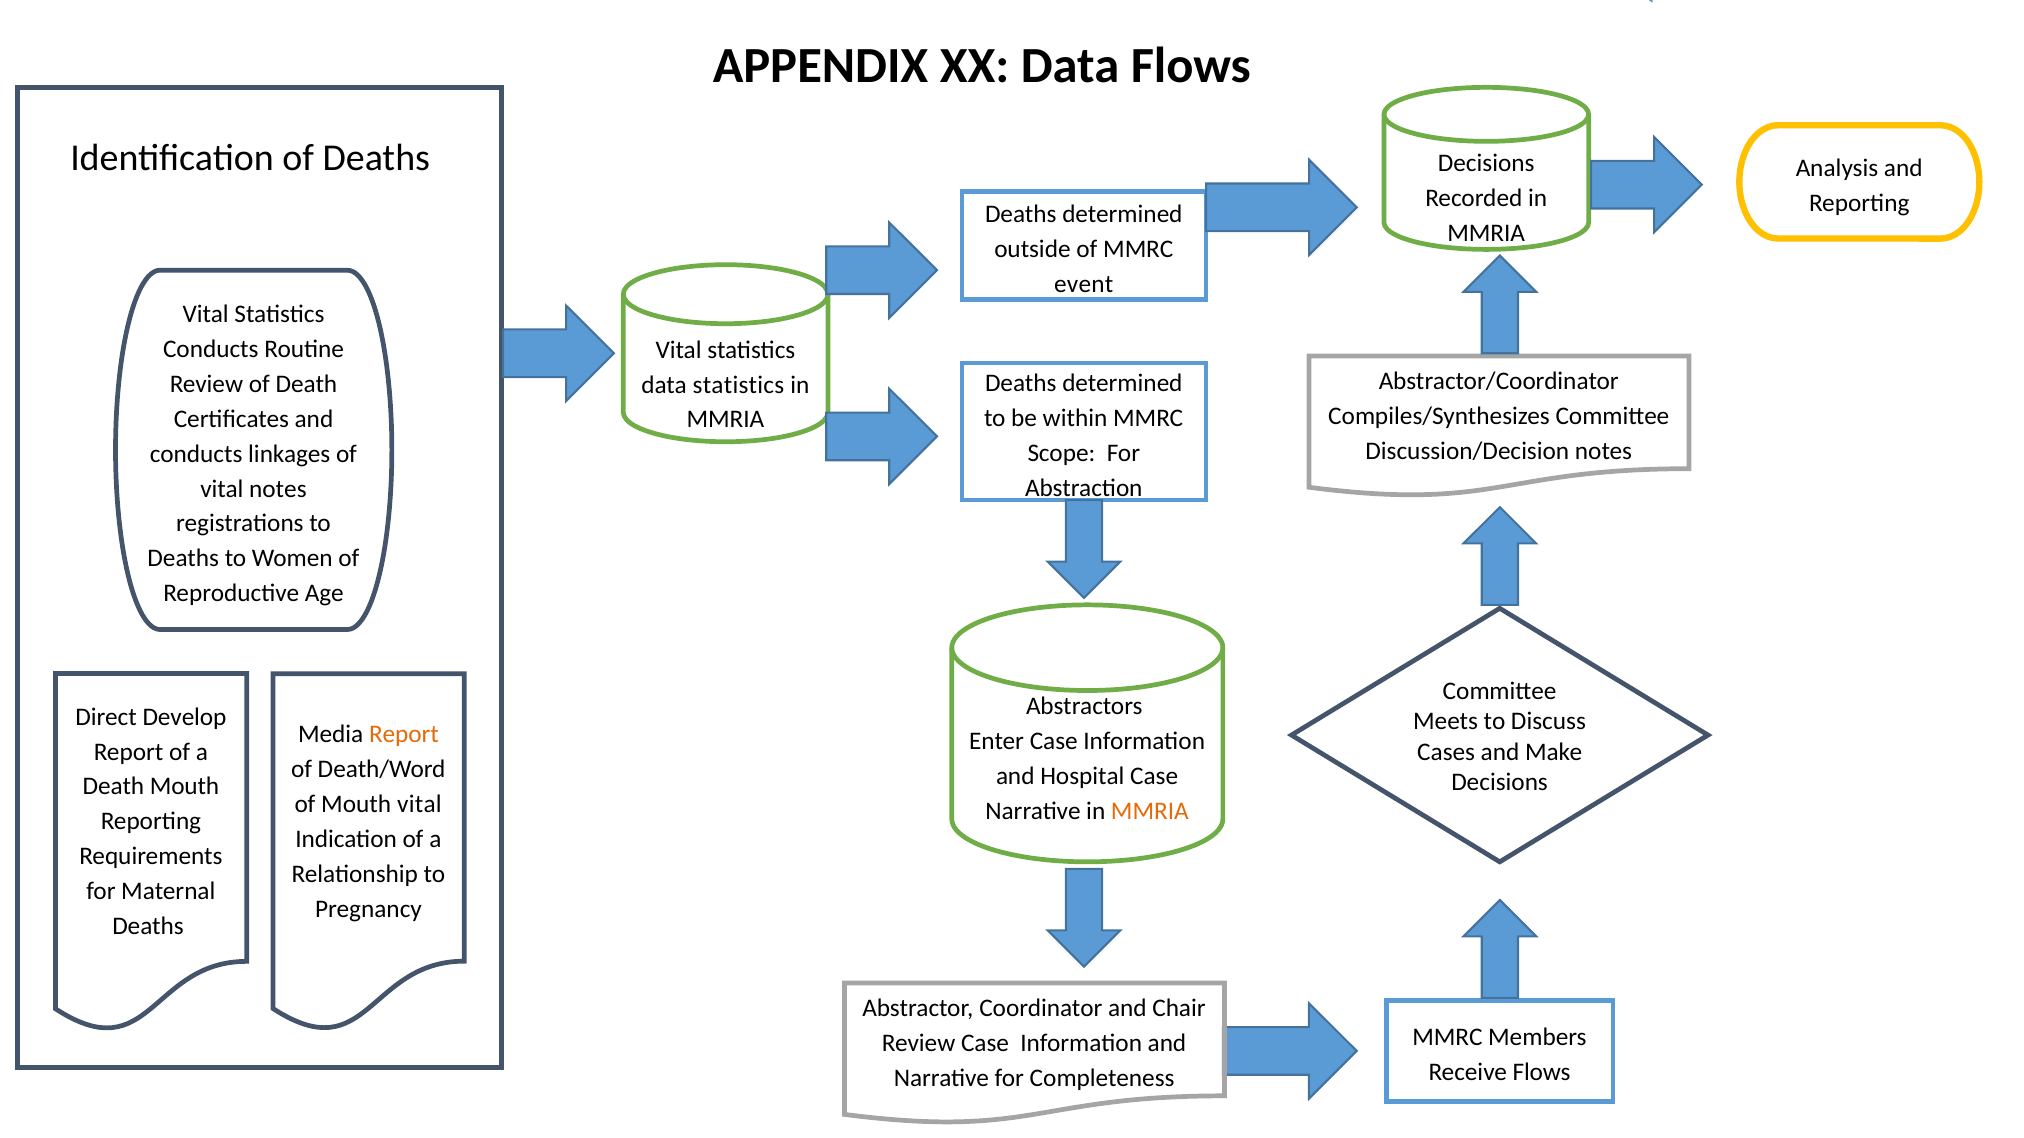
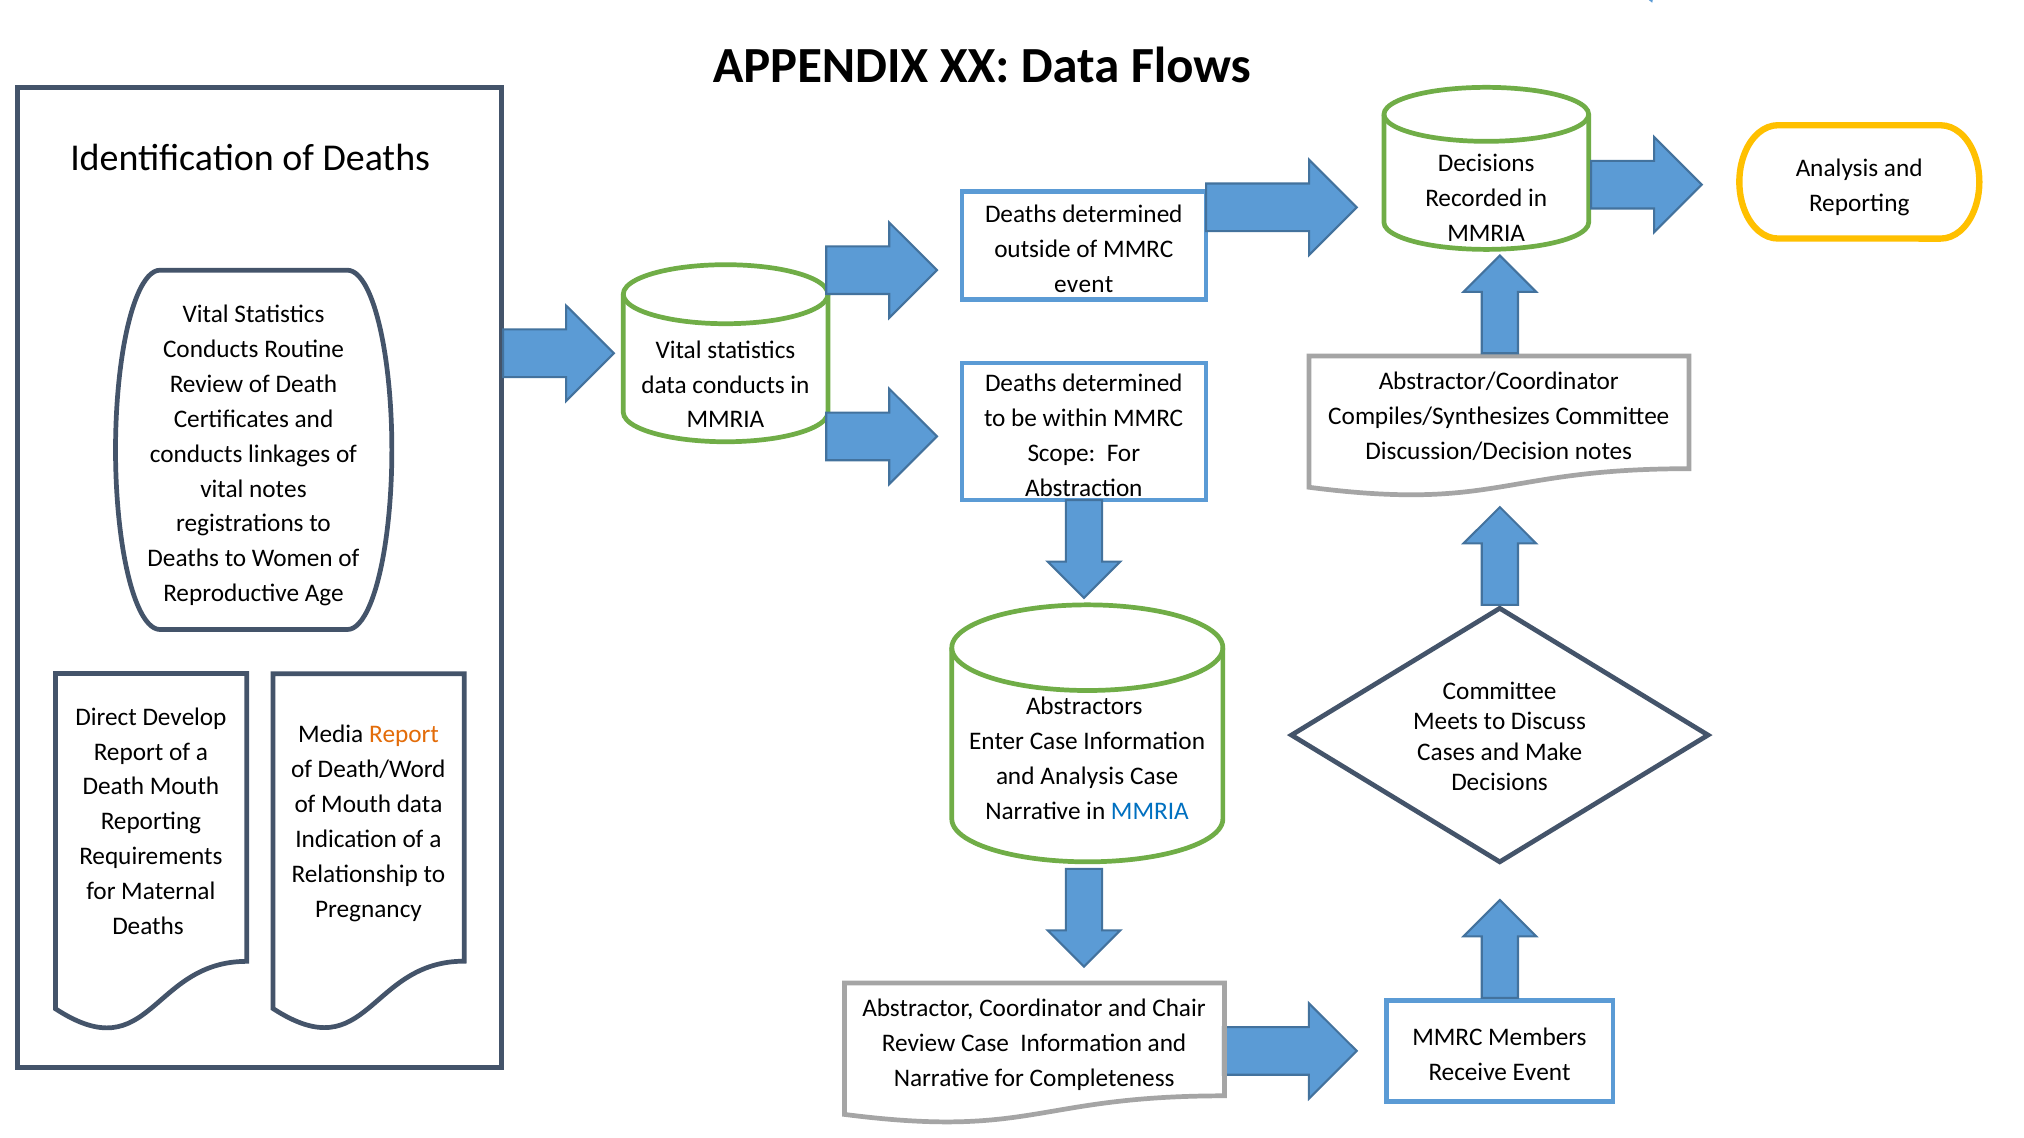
data statistics: statistics -> conducts
and Hospital: Hospital -> Analysis
Mouth vital: vital -> data
MMRIA at (1150, 811) colour: orange -> blue
Receive Flows: Flows -> Event
